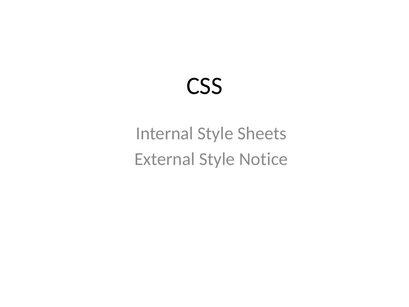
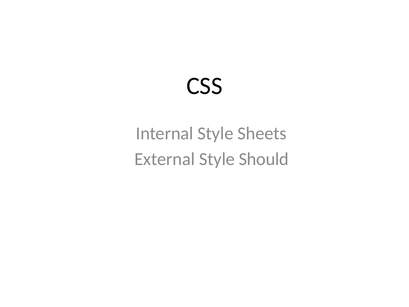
Notice: Notice -> Should
